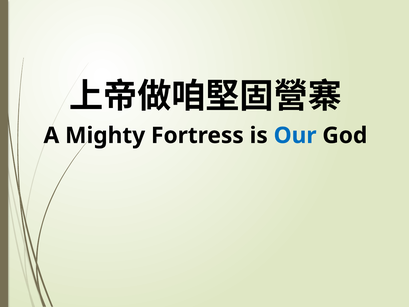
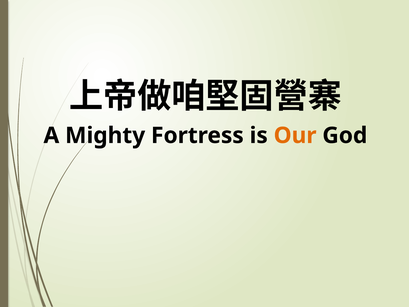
Our colour: blue -> orange
